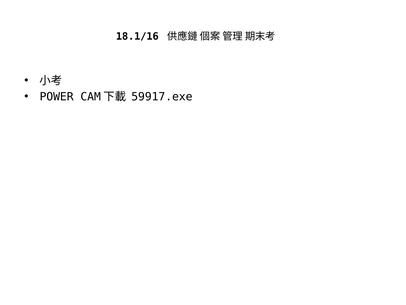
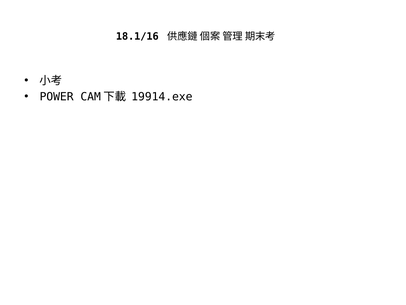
59917.exe: 59917.exe -> 19914.exe
